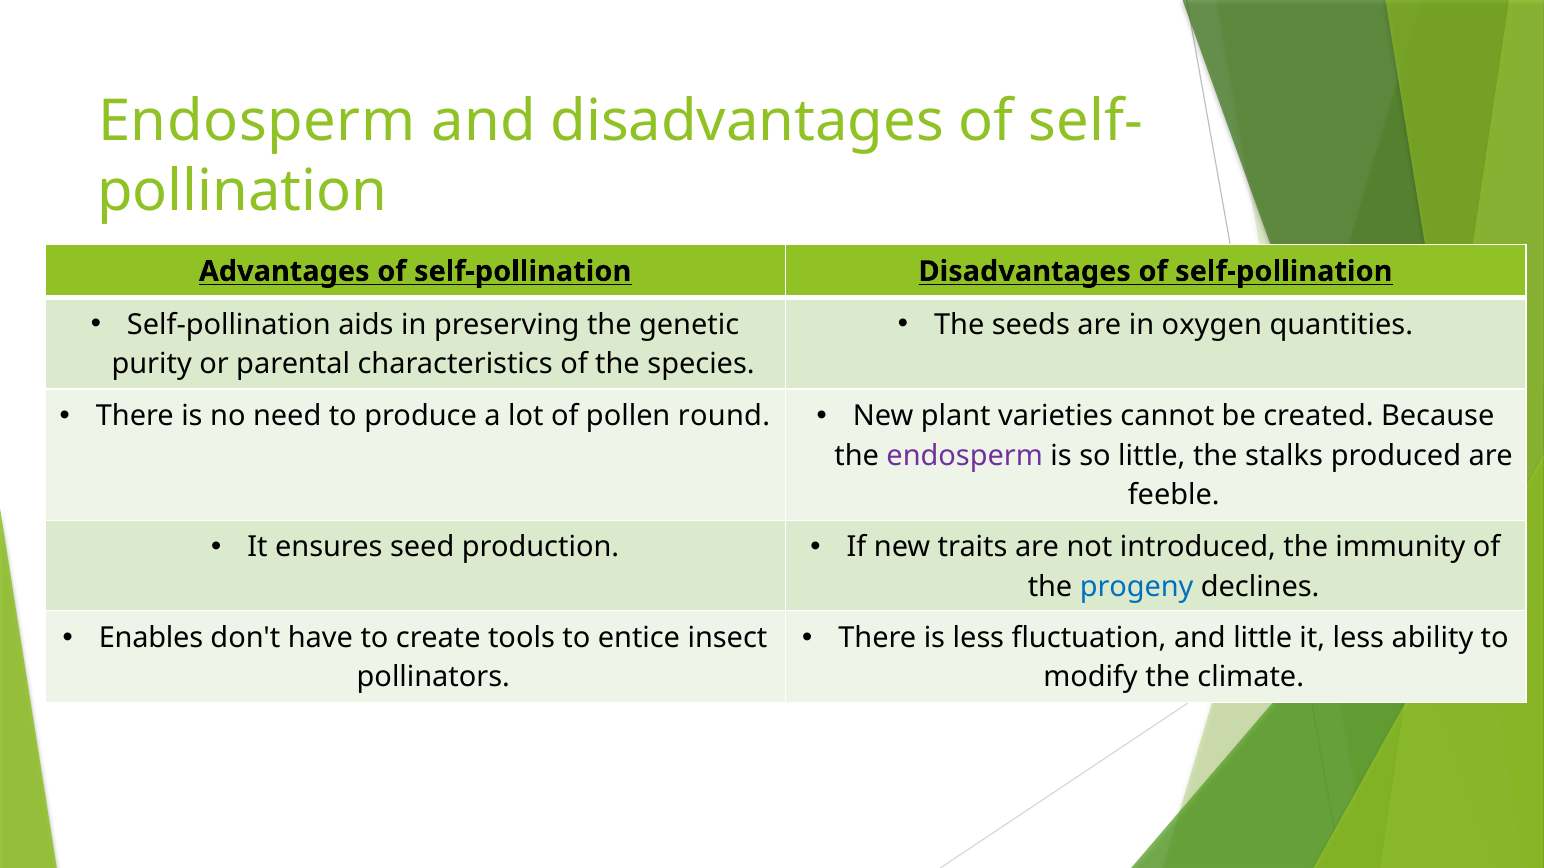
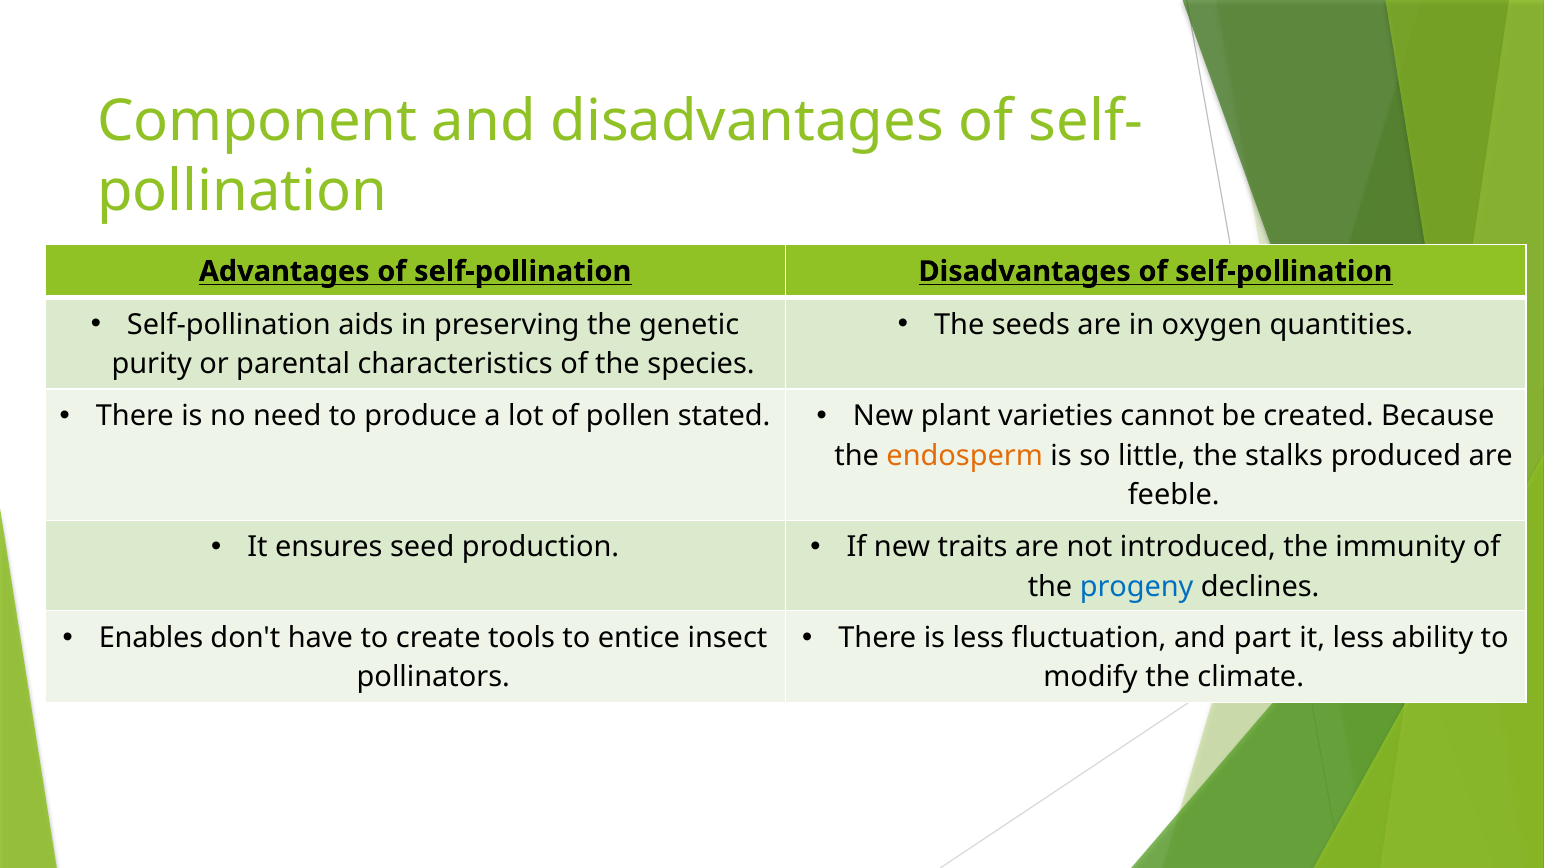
Endosperm at (257, 122): Endosperm -> Component
round: round -> stated
endosperm at (965, 456) colour: purple -> orange
and little: little -> part
